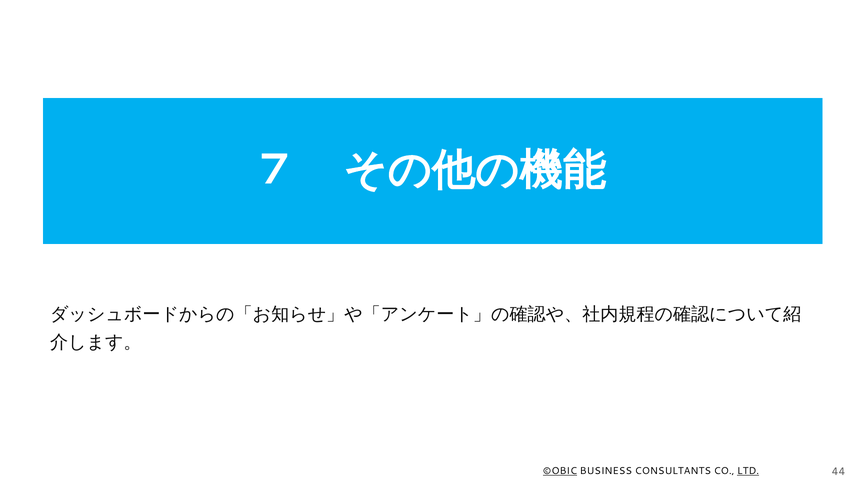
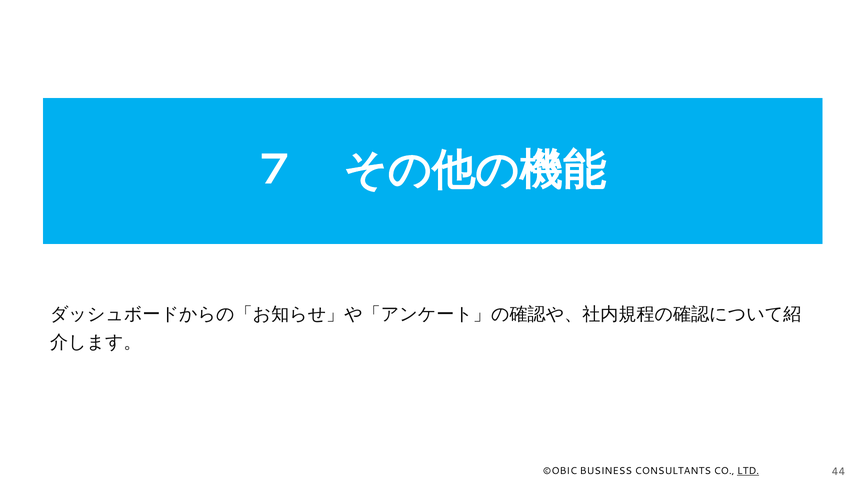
©OBIC underline: present -> none
